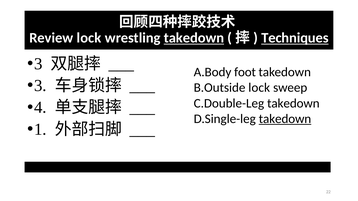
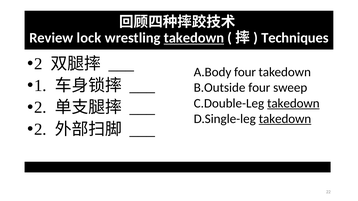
Techniques underline: present -> none
3 at (38, 64): 3 -> 2
foot at (245, 72): foot -> four
3 at (40, 86): 3 -> 1
lock at (259, 88): lock -> four
takedown at (293, 103) underline: none -> present
4 at (40, 108): 4 -> 2
1 at (40, 129): 1 -> 2
